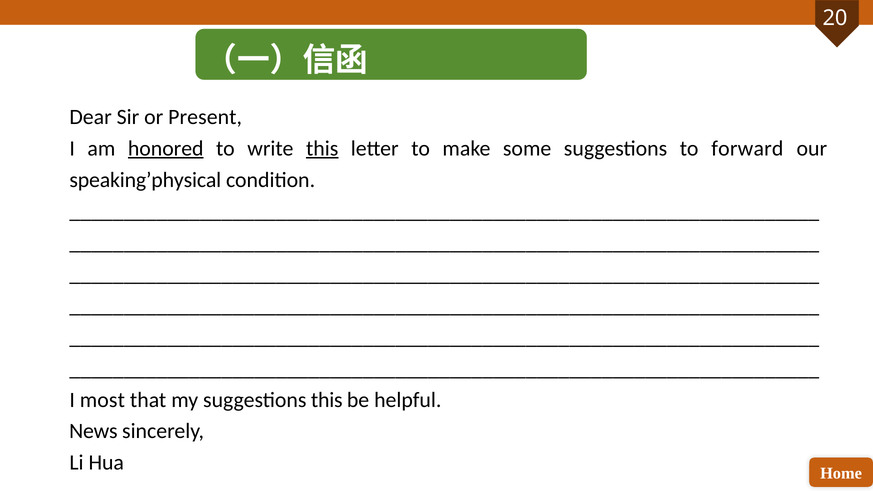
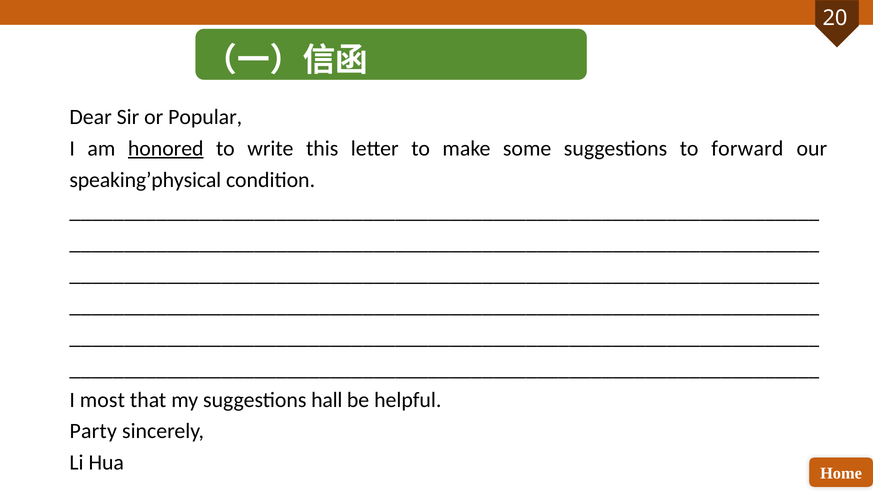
Present: Present -> Popular
this at (322, 148) underline: present -> none
suggestions this: this -> hall
News: News -> Party
